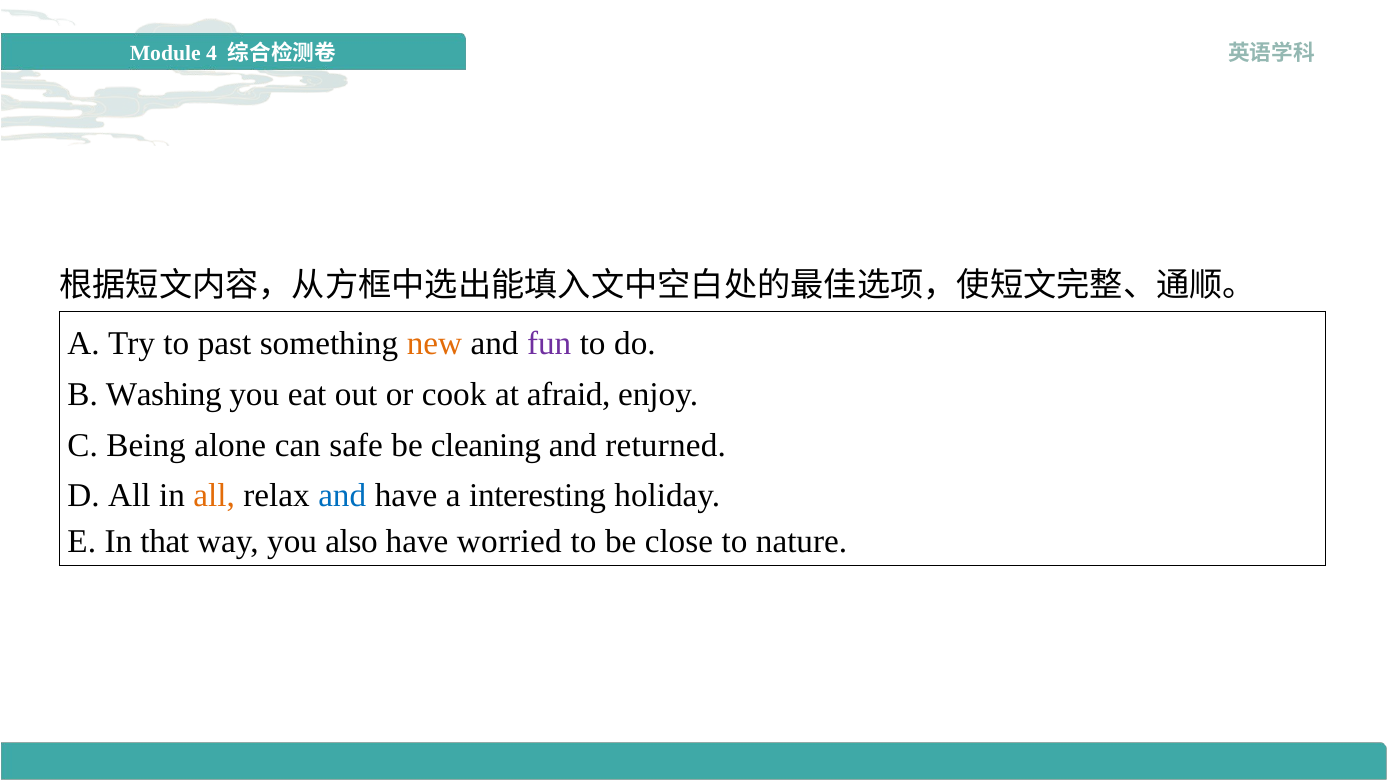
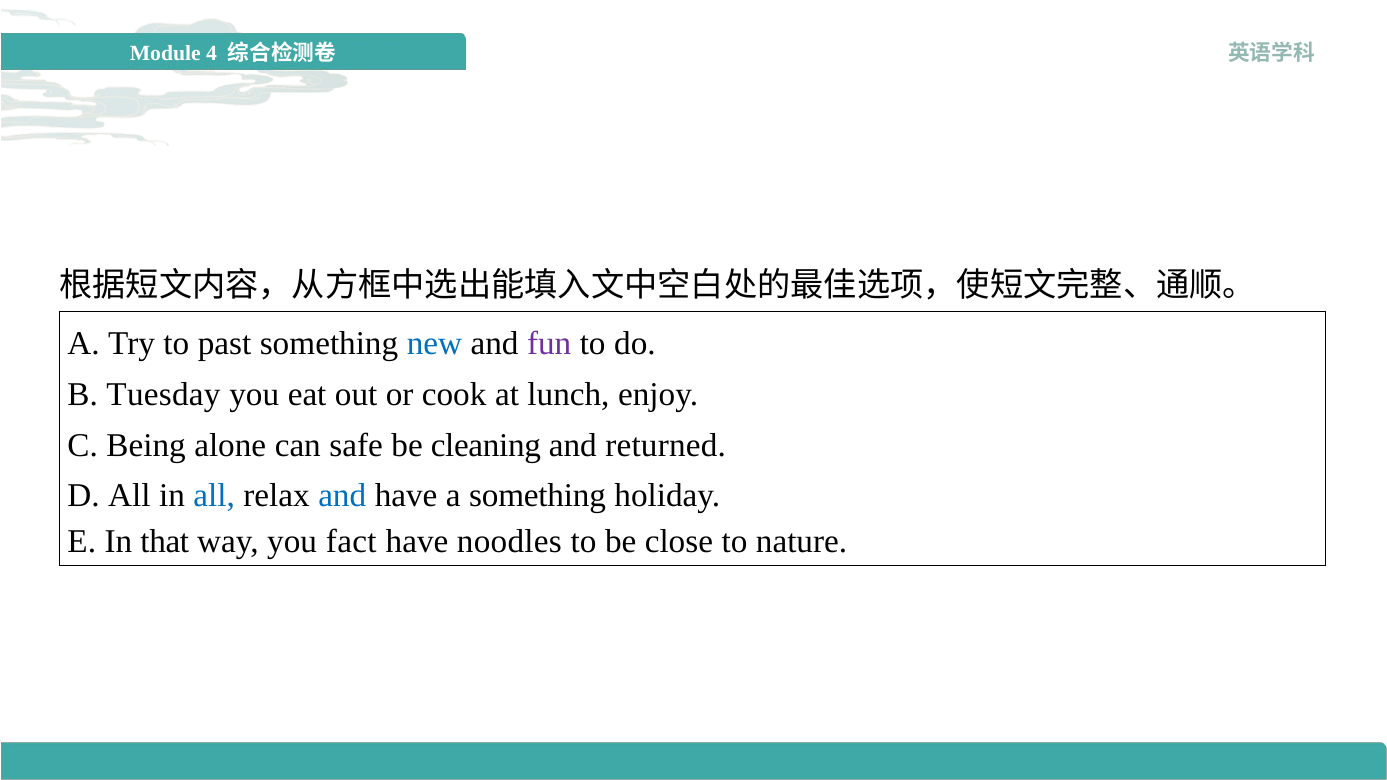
new colour: orange -> blue
Washing: Washing -> Tuesday
afraid: afraid -> lunch
all at (214, 496) colour: orange -> blue
a interesting: interesting -> something
also: also -> fact
worried: worried -> noodles
